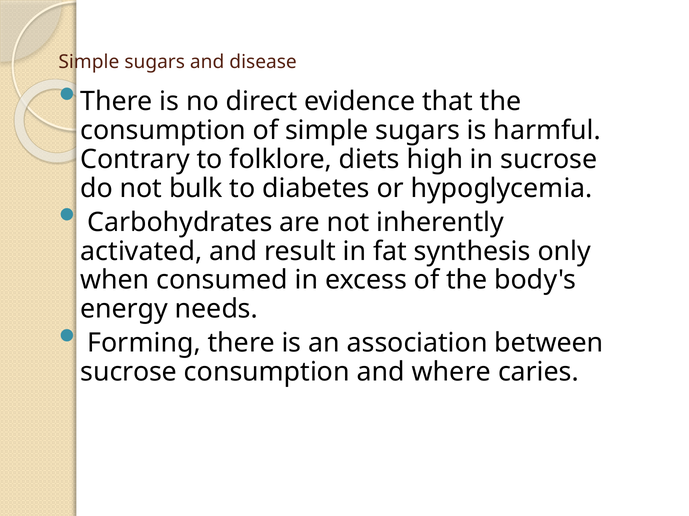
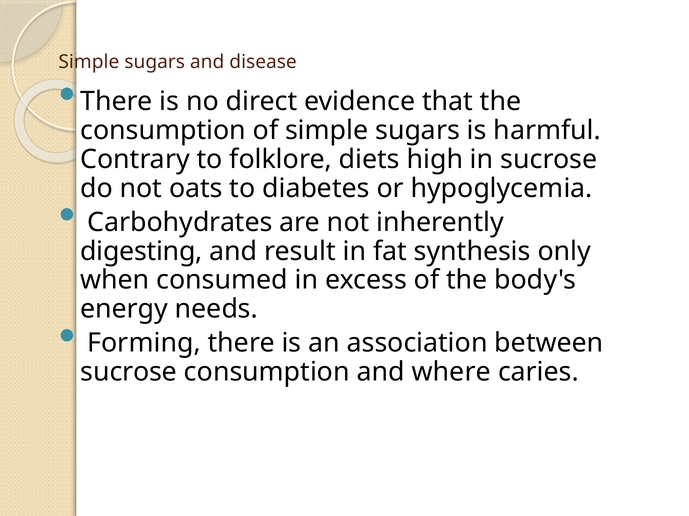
bulk: bulk -> oats
activated: activated -> digesting
